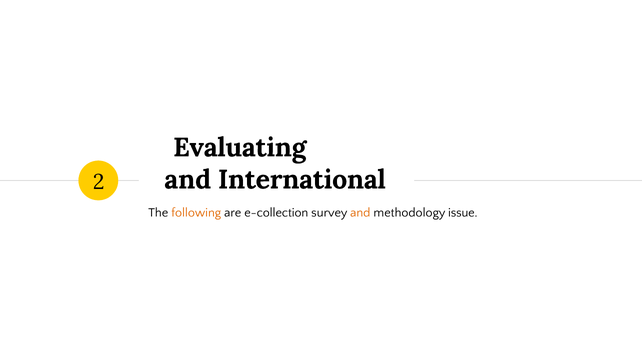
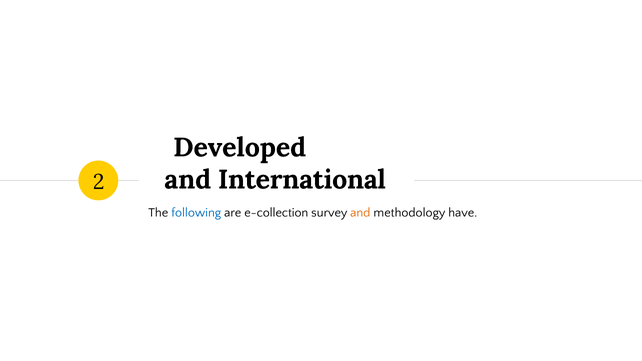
Evaluating: Evaluating -> Developed
following colour: orange -> blue
issue: issue -> have
